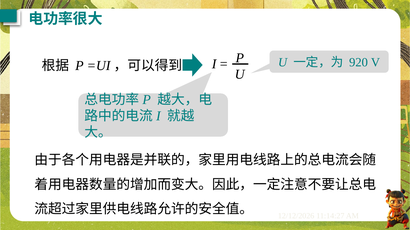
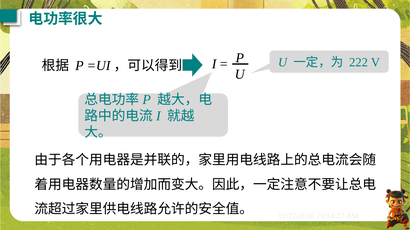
920: 920 -> 222
